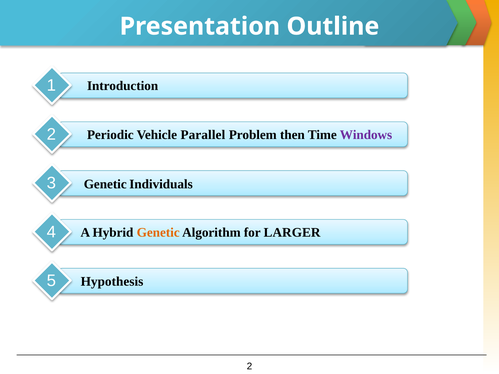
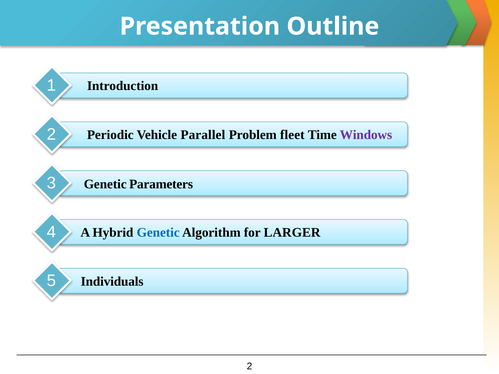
then: then -> fleet
Individuals: Individuals -> Parameters
Genetic at (158, 233) colour: orange -> blue
Hypothesis: Hypothesis -> Individuals
